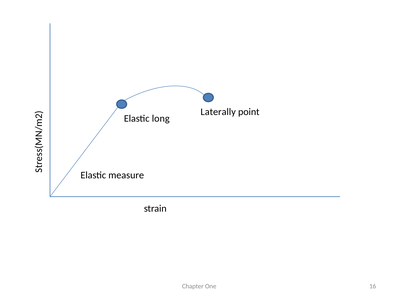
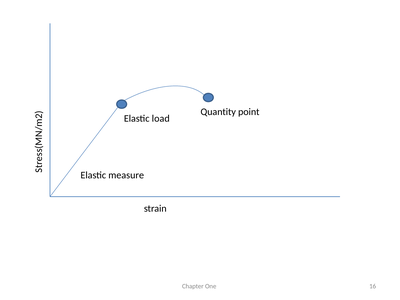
Laterally: Laterally -> Quantity
long: long -> load
